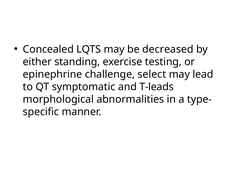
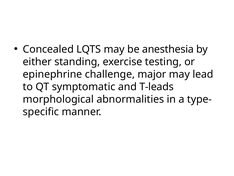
decreased: decreased -> anesthesia
select: select -> major
